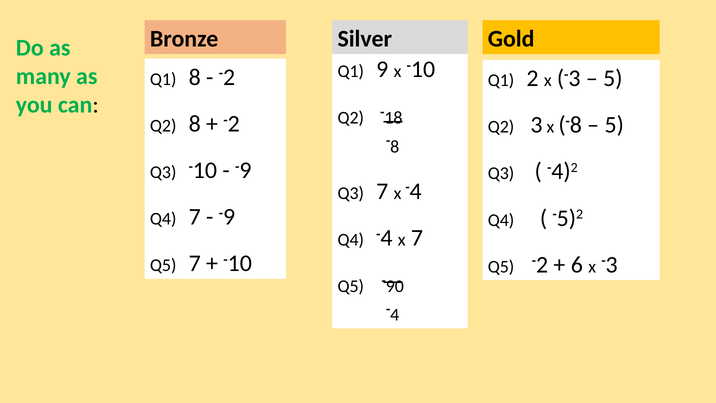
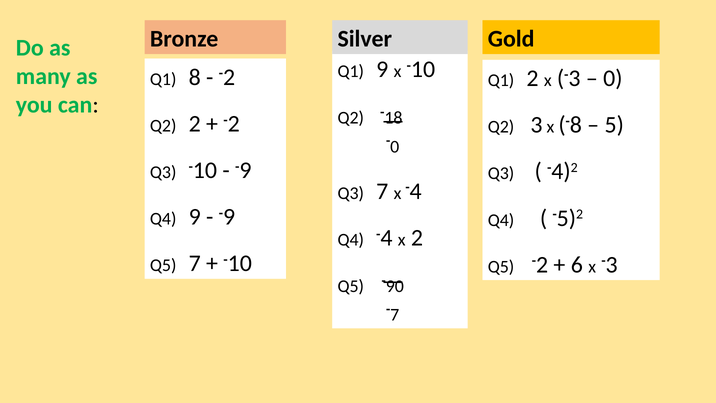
5 at (613, 78): 5 -> 0
Q2 8: 8 -> 2
8 at (395, 147): 8 -> 0
Q4 7: 7 -> 9
x 7: 7 -> 2
4 at (395, 315): 4 -> 7
